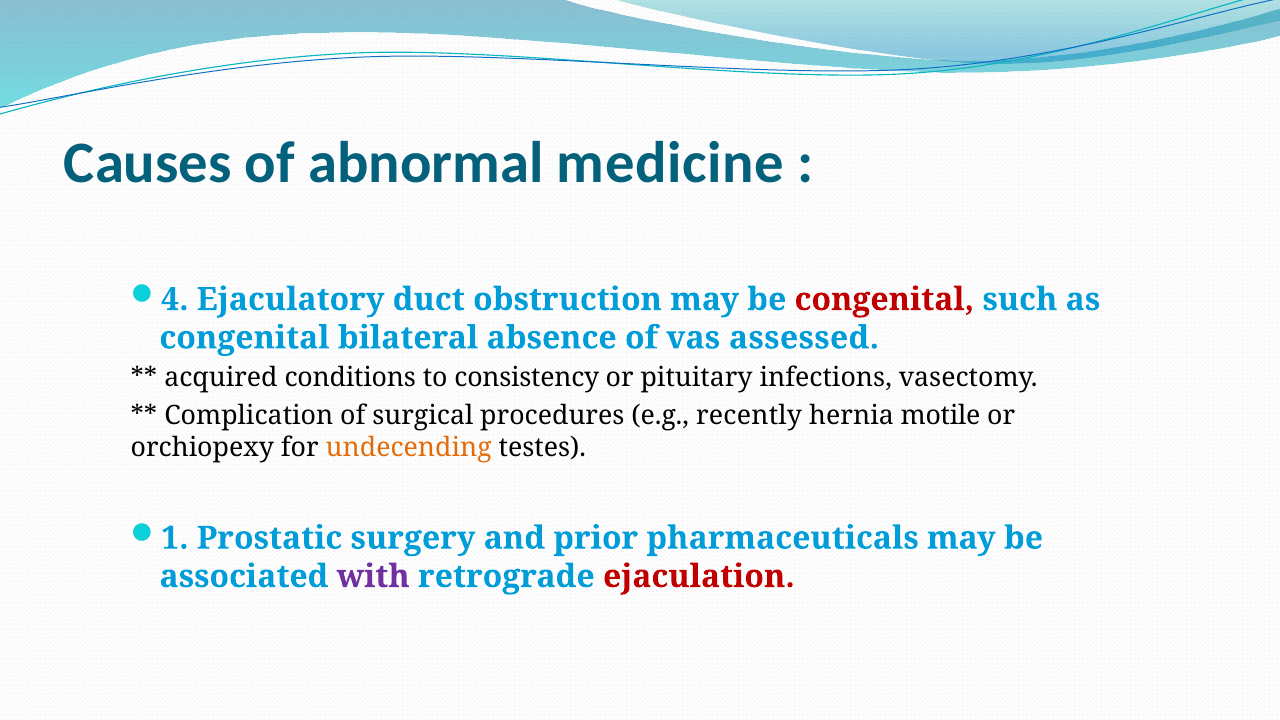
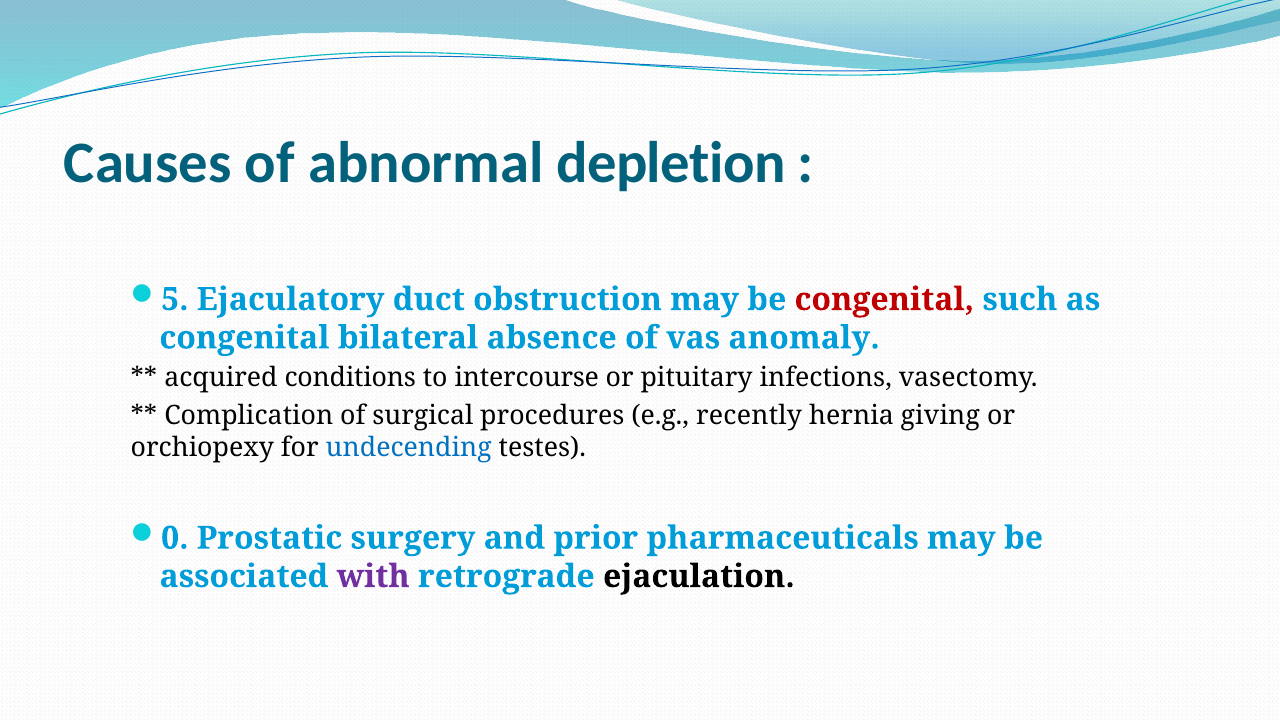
medicine: medicine -> depletion
4: 4 -> 5
assessed: assessed -> anomaly
consistency: consistency -> intercourse
motile: motile -> giving
undecending colour: orange -> blue
1: 1 -> 0
ejaculation colour: red -> black
